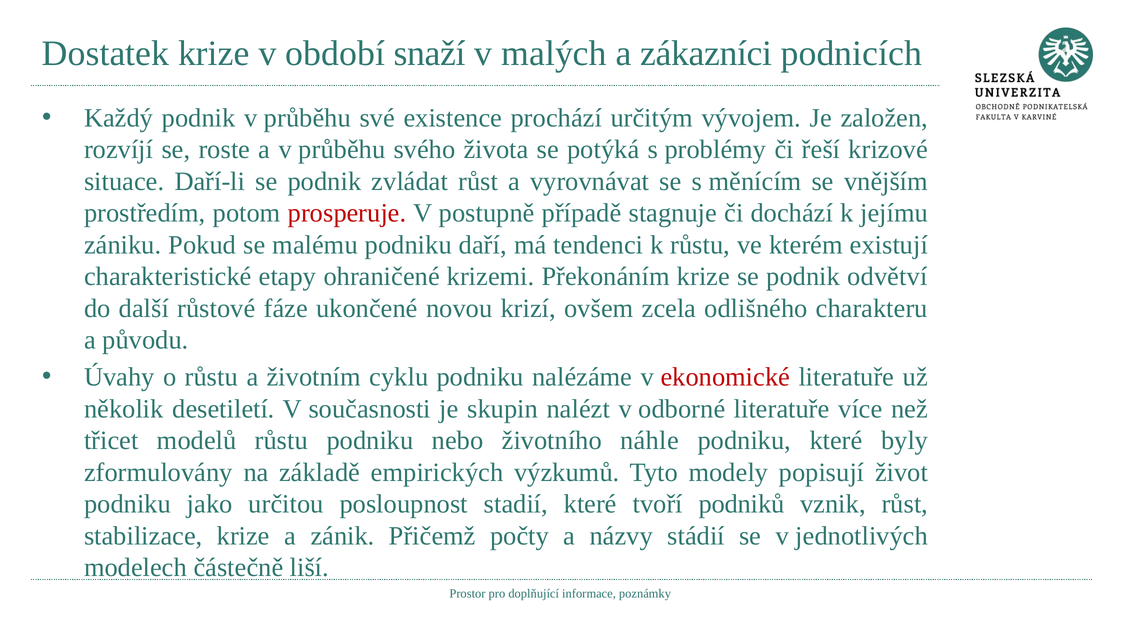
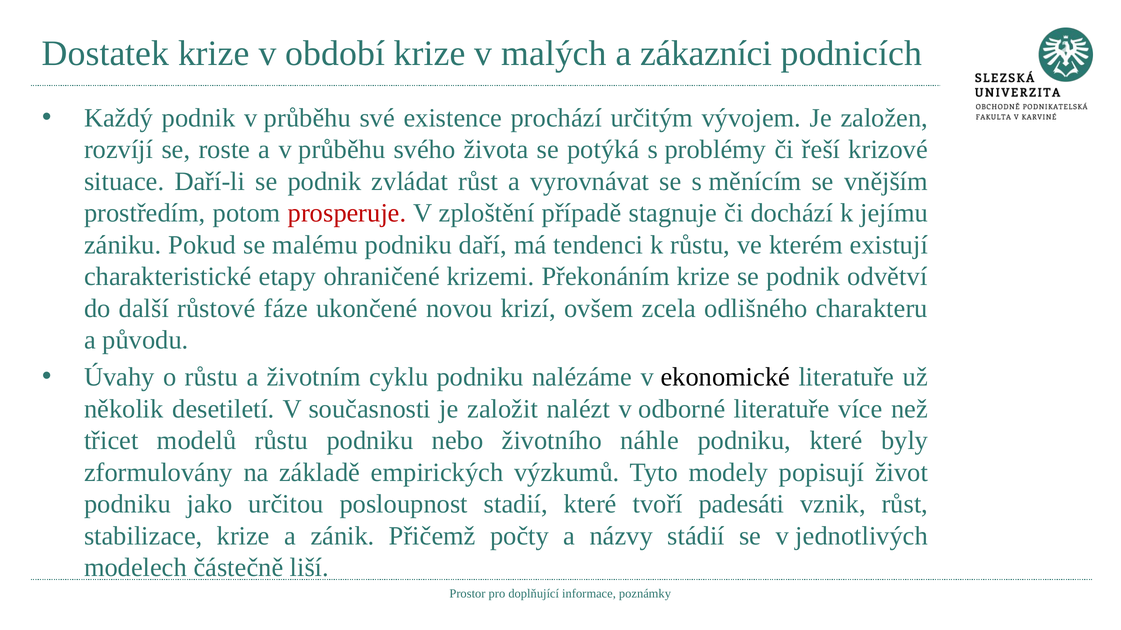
období snaží: snaží -> krize
postupně: postupně -> zploštění
ekonomické colour: red -> black
skupin: skupin -> založit
podniků: podniků -> padesáti
